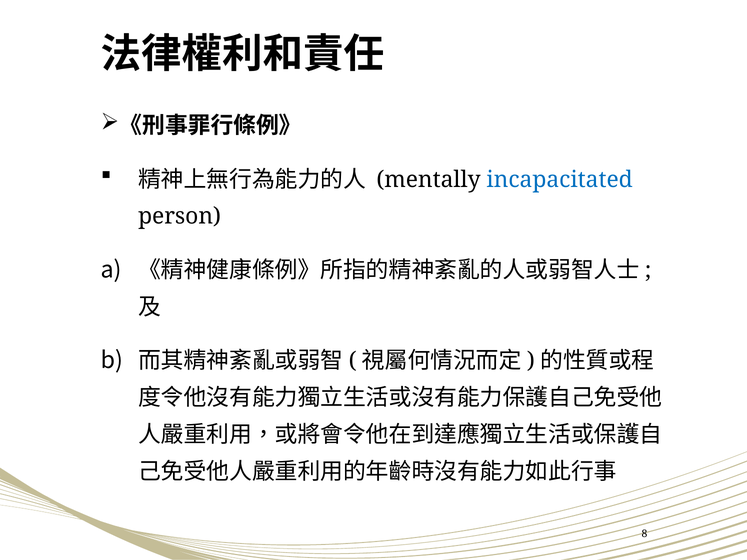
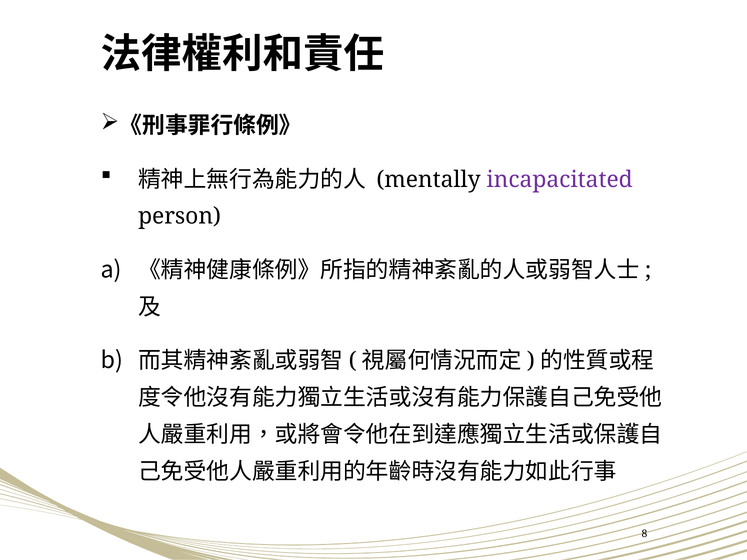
incapacitated colour: blue -> purple
